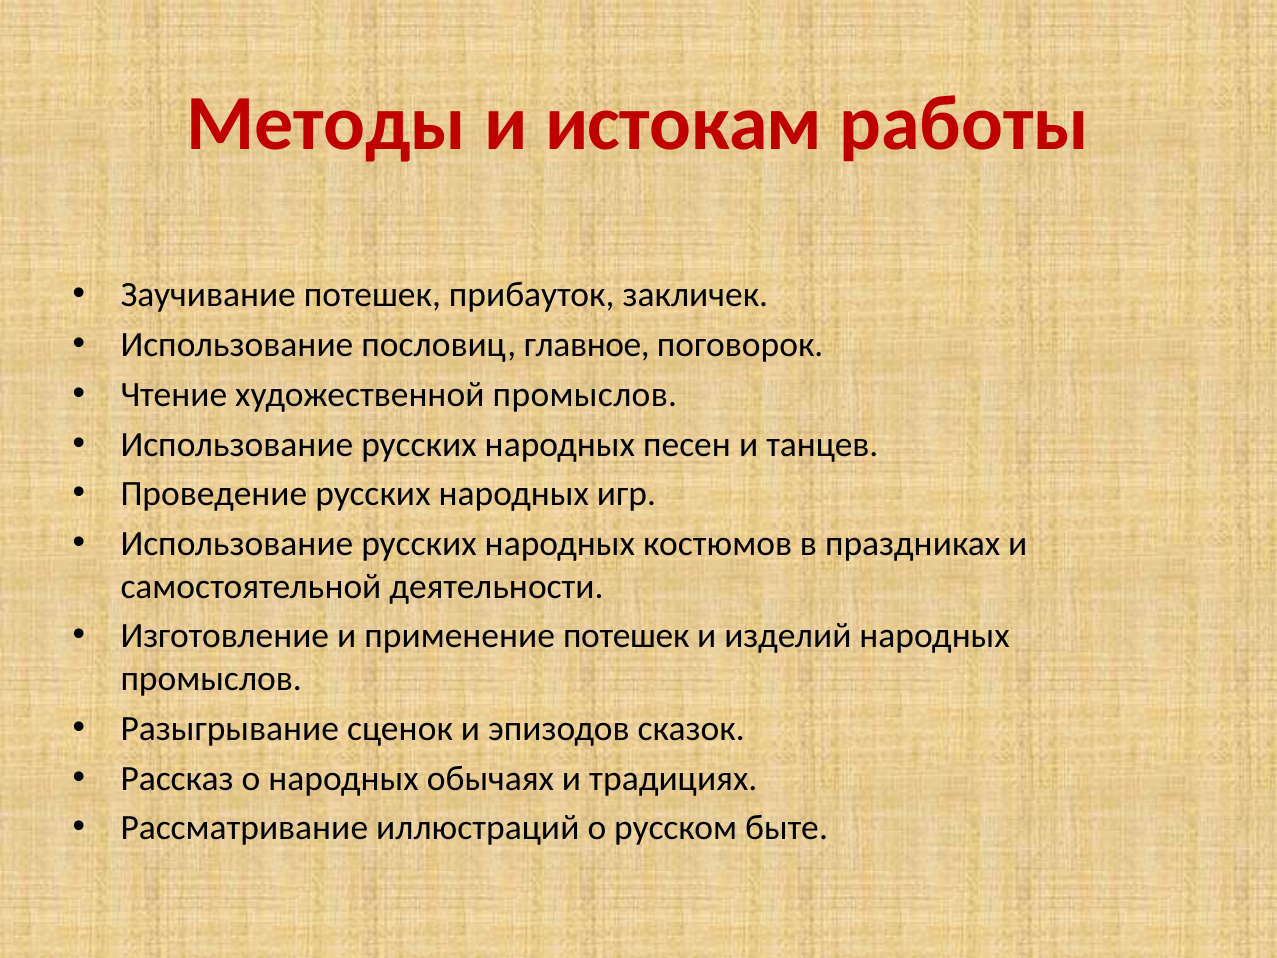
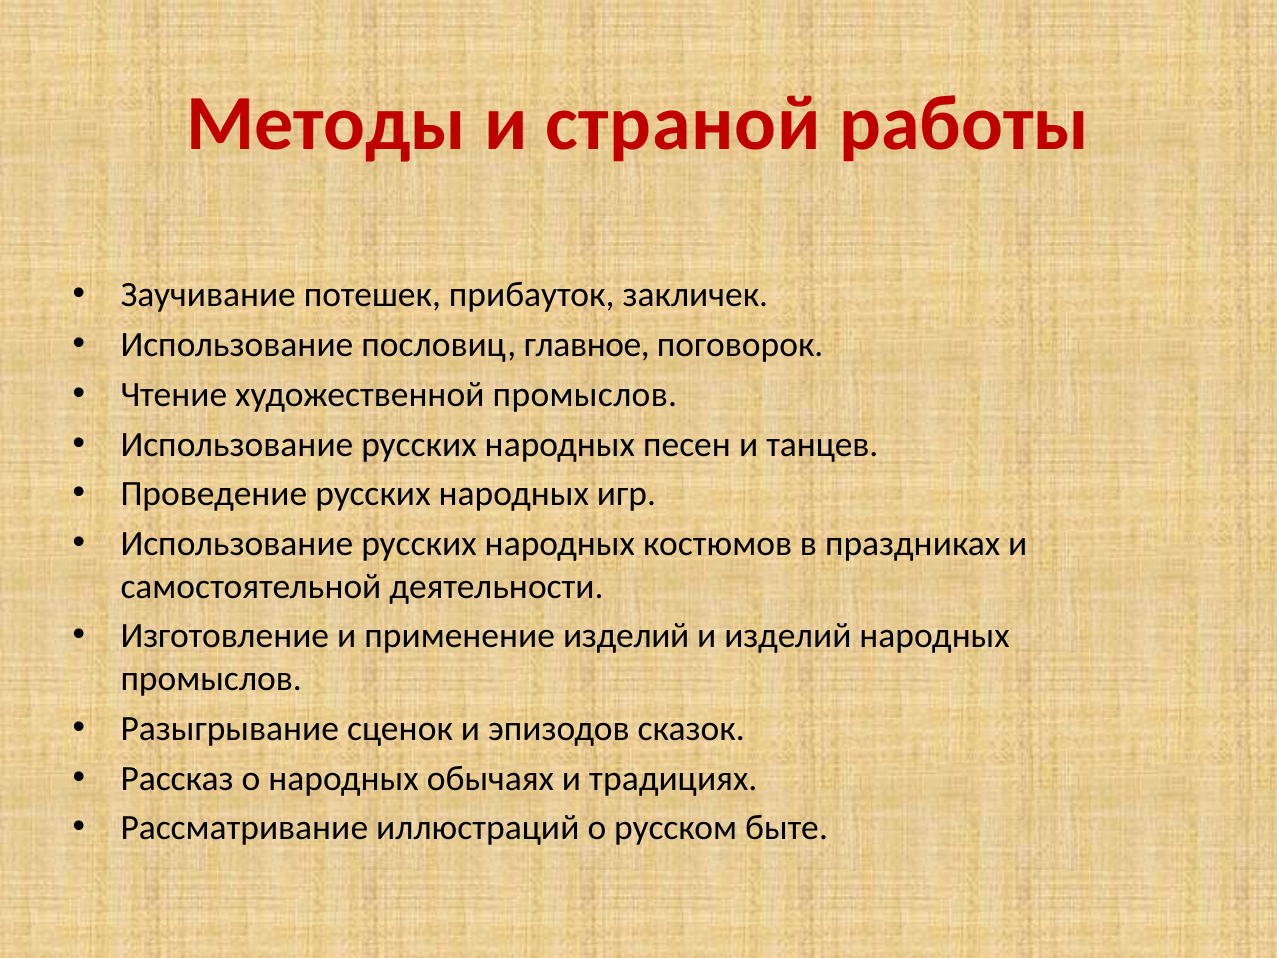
истокам: истокам -> страной
применение потешек: потешек -> изделий
